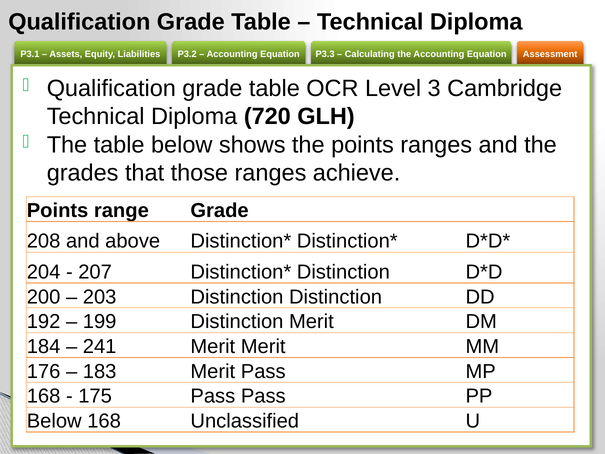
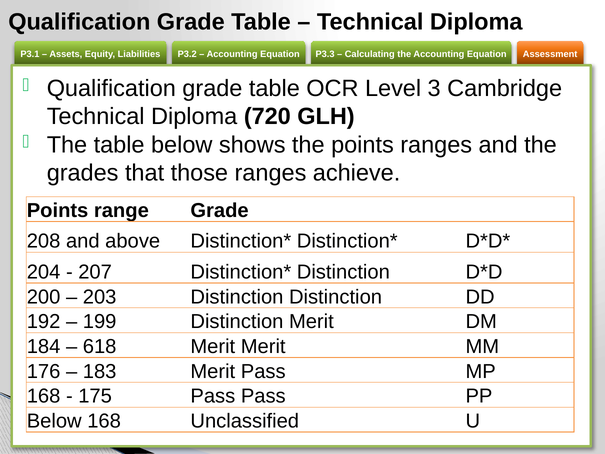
241: 241 -> 618
